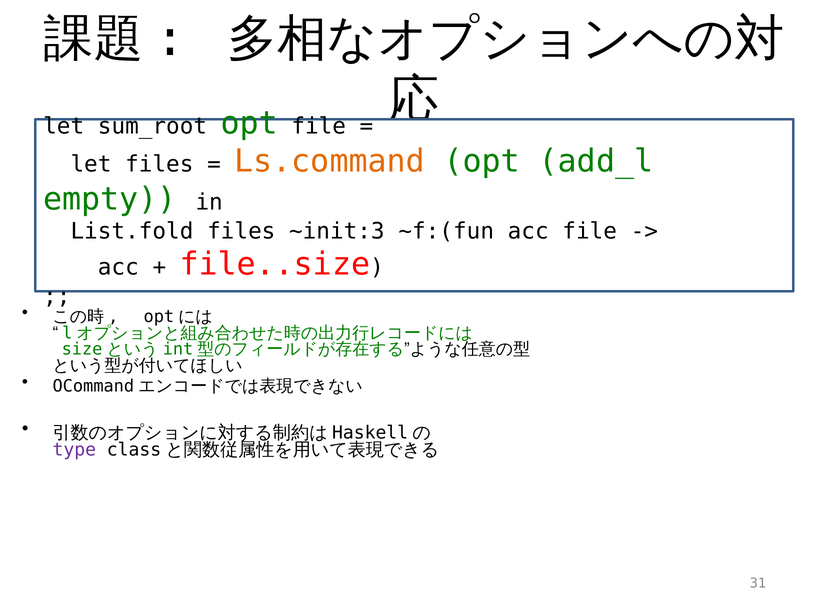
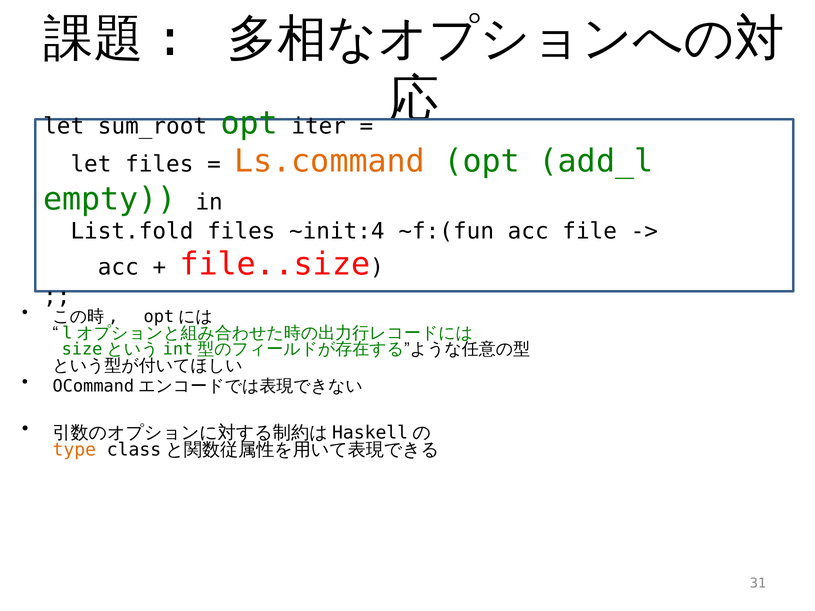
opt file: file -> iter
~init:3: ~init:3 -> ~init:4
type colour: purple -> orange
